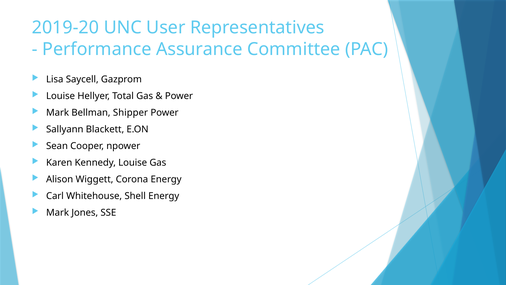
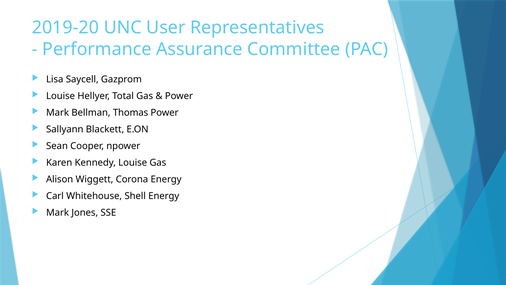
Shipper: Shipper -> Thomas
